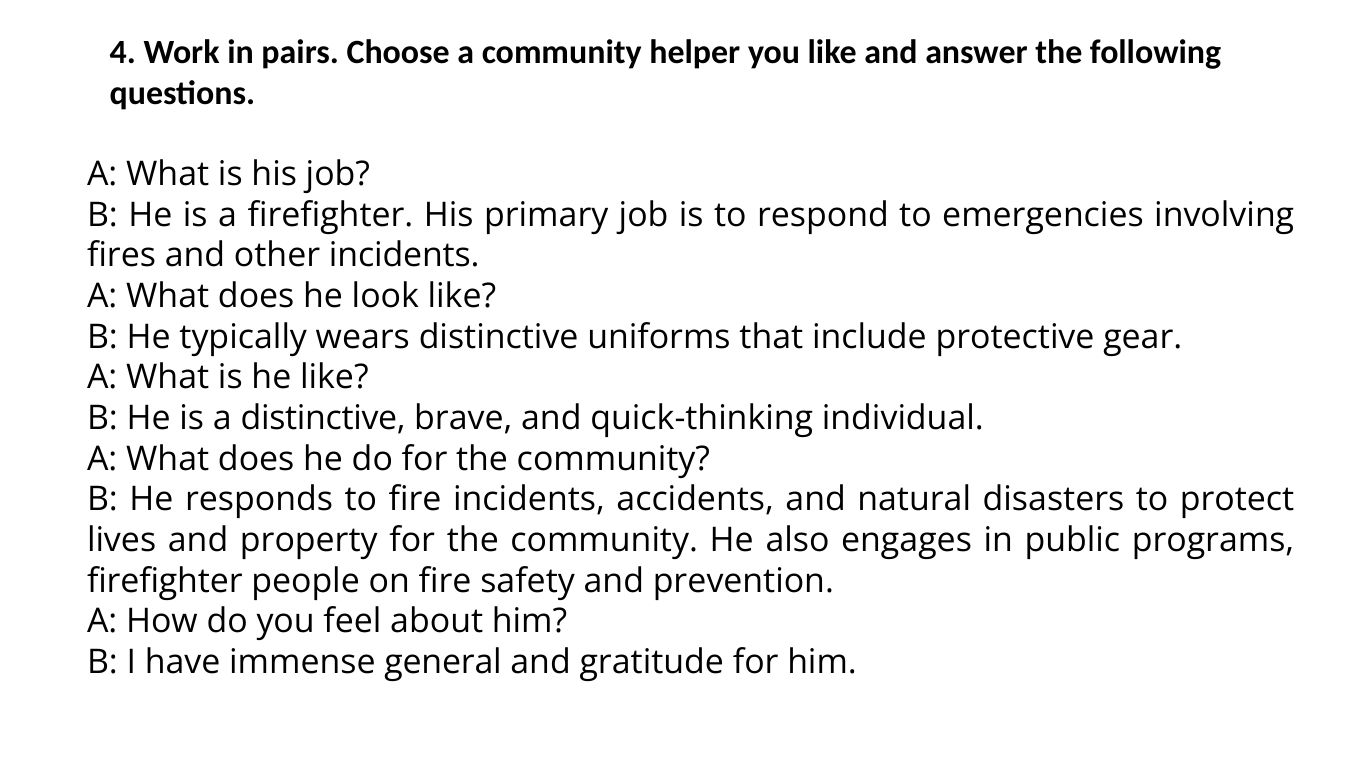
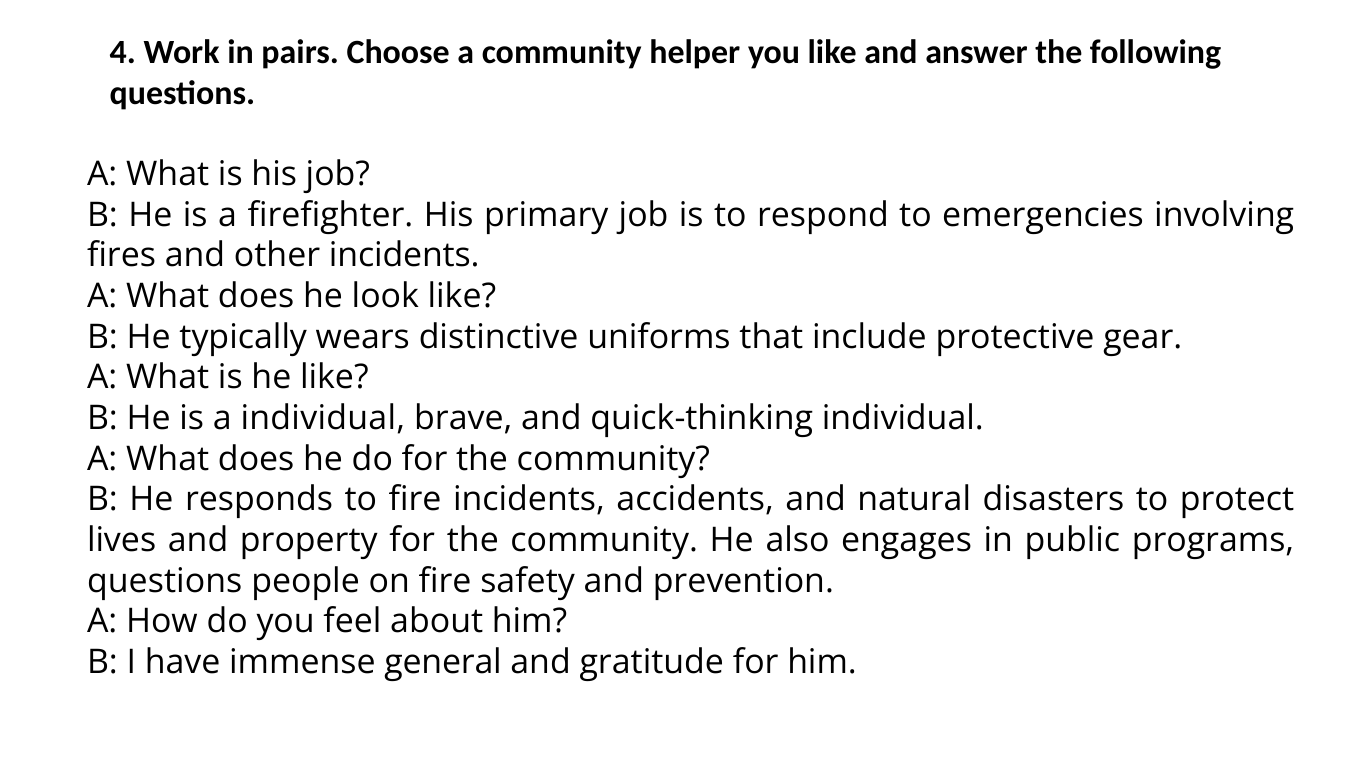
a distinctive: distinctive -> individual
firefighter at (165, 581): firefighter -> questions
